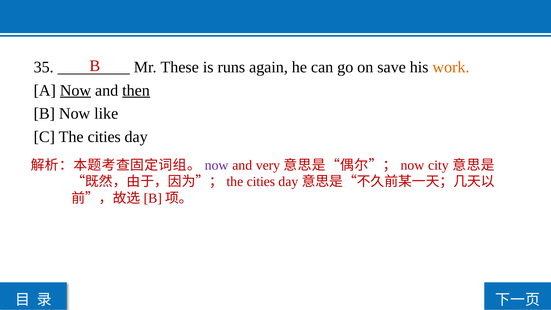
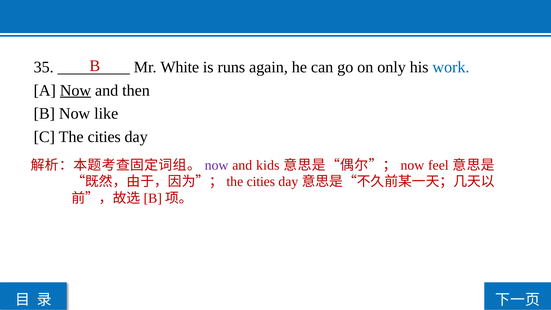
These: These -> White
save: save -> only
work colour: orange -> blue
then underline: present -> none
very: very -> kids
city: city -> feel
